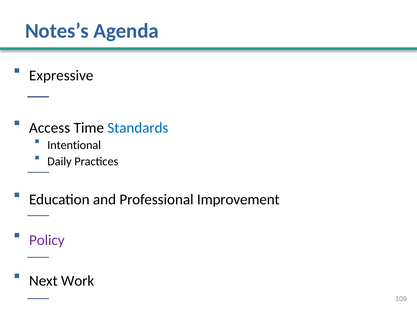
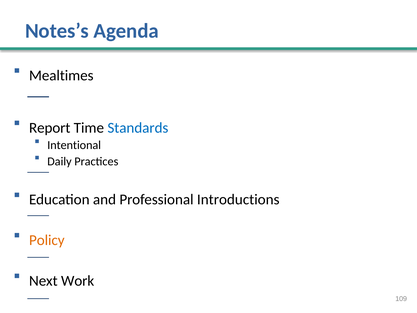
Expressive: Expressive -> Mealtimes
Access: Access -> Report
Improvement: Improvement -> Introductions
Policy colour: purple -> orange
